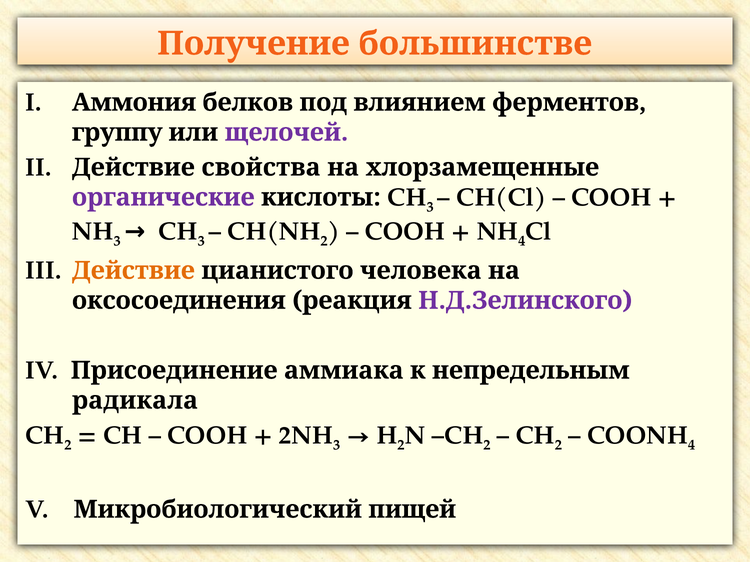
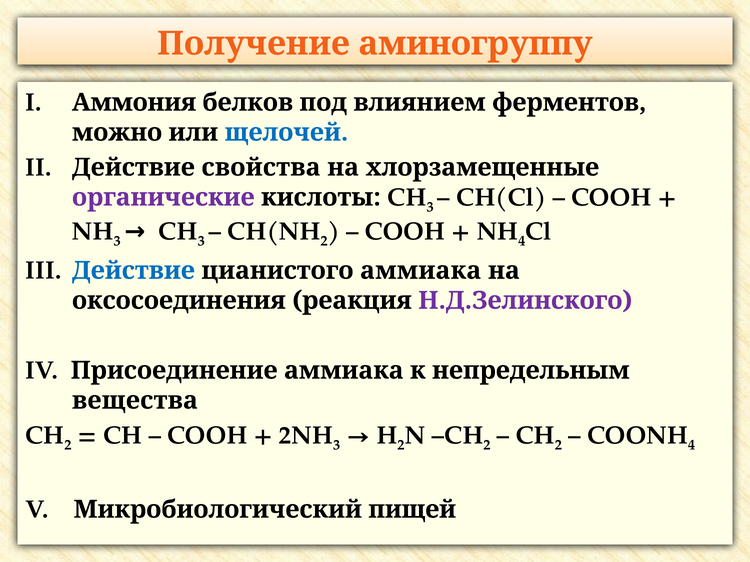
большинстве: большинстве -> аминогруппу
группу: группу -> можно
щелочей colour: purple -> blue
Действие at (133, 271) colour: orange -> blue
цианистого человека: человека -> аммиака
радикала: радикала -> вещества
